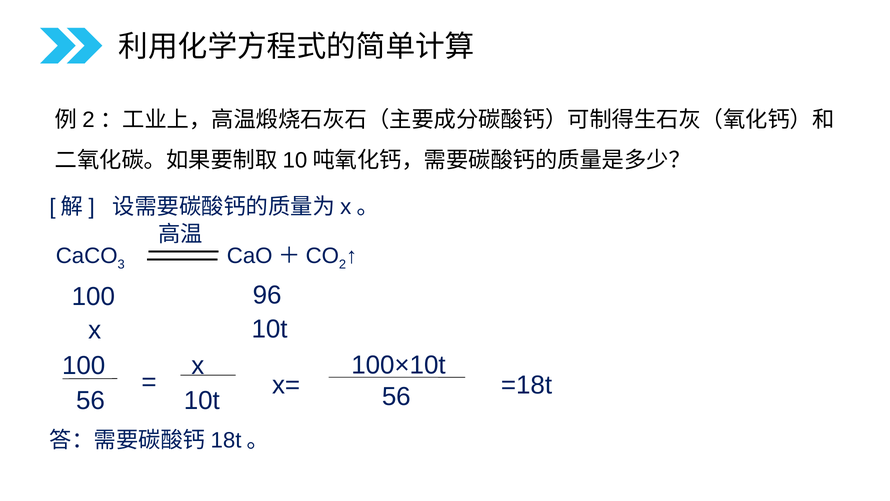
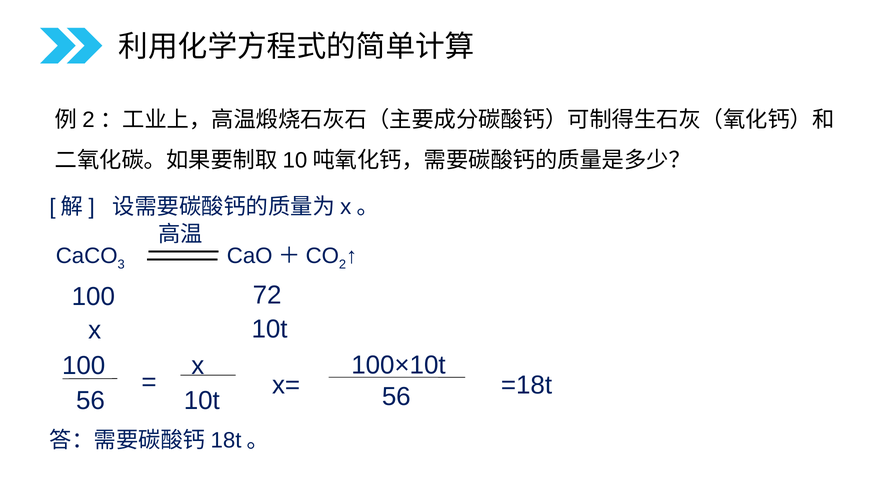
96: 96 -> 72
